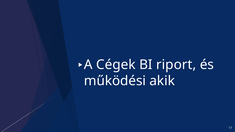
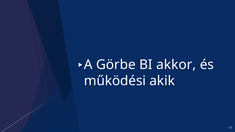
Cégek: Cégek -> Görbe
riport: riport -> akkor
